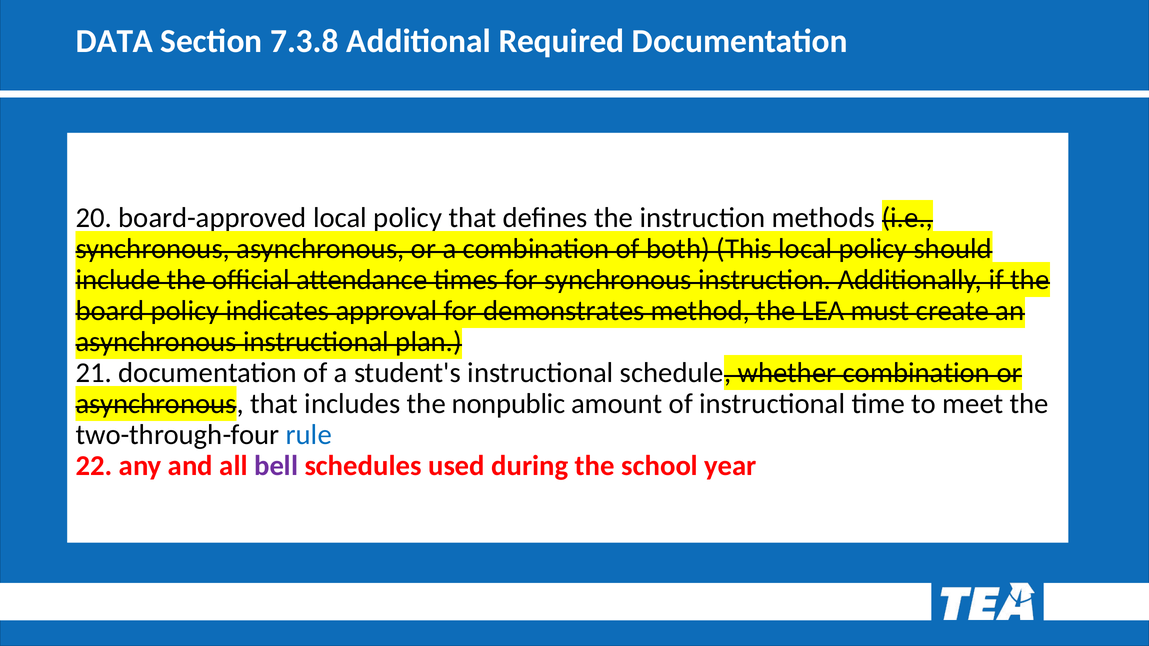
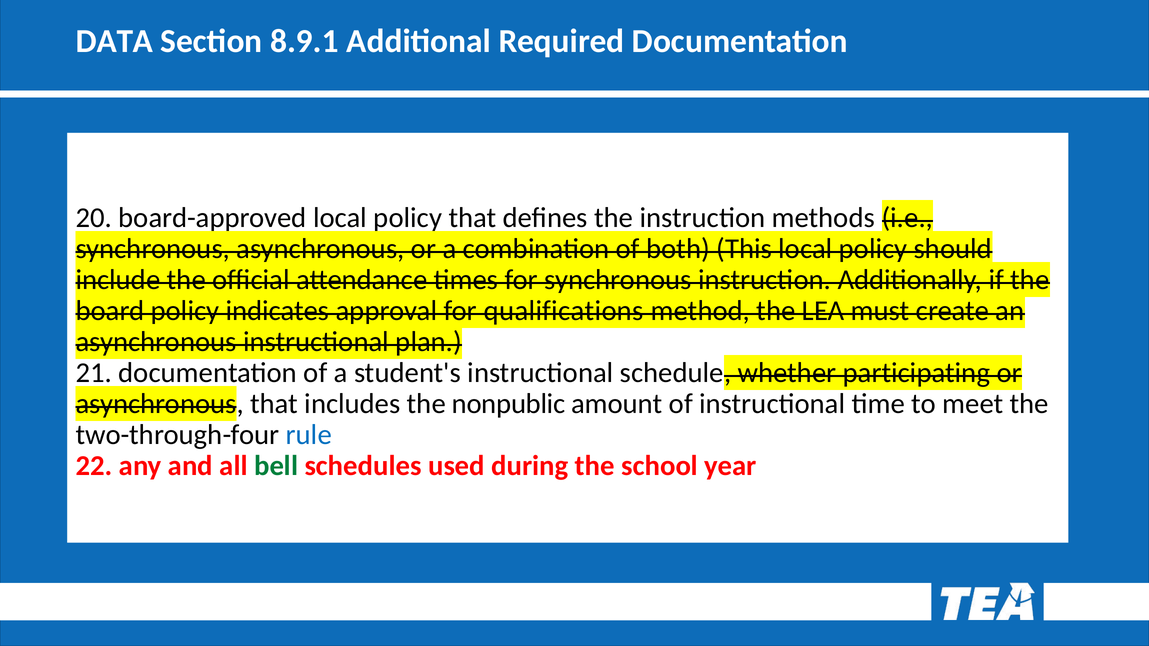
7.3.8: 7.3.8 -> 8.9.1
demonstrates: demonstrates -> qualifications
whether combination: combination -> participating
bell colour: purple -> green
